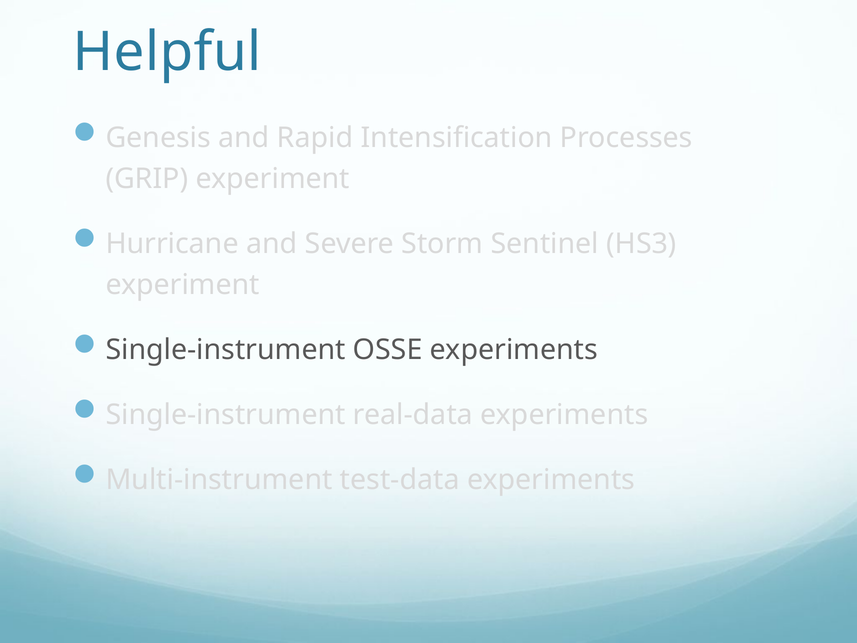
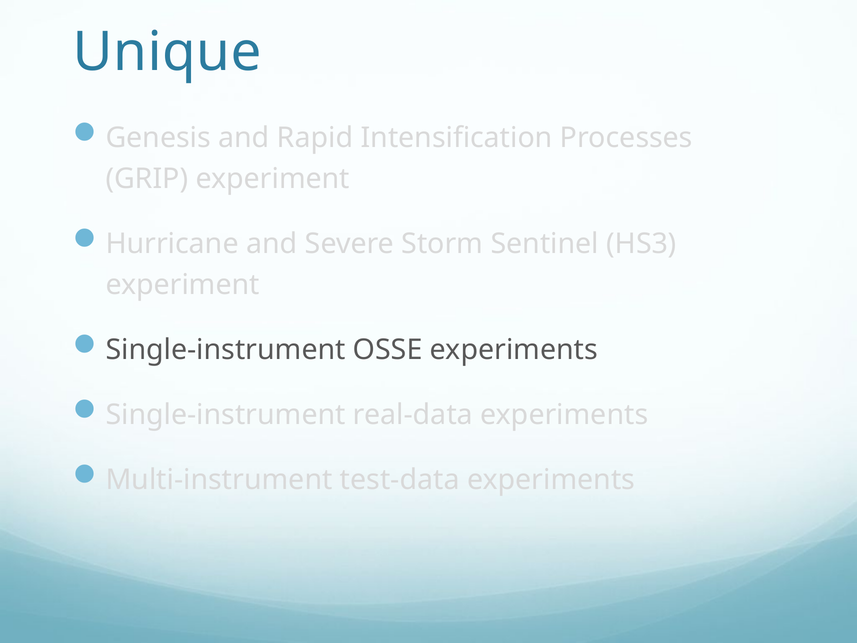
Helpful: Helpful -> Unique
